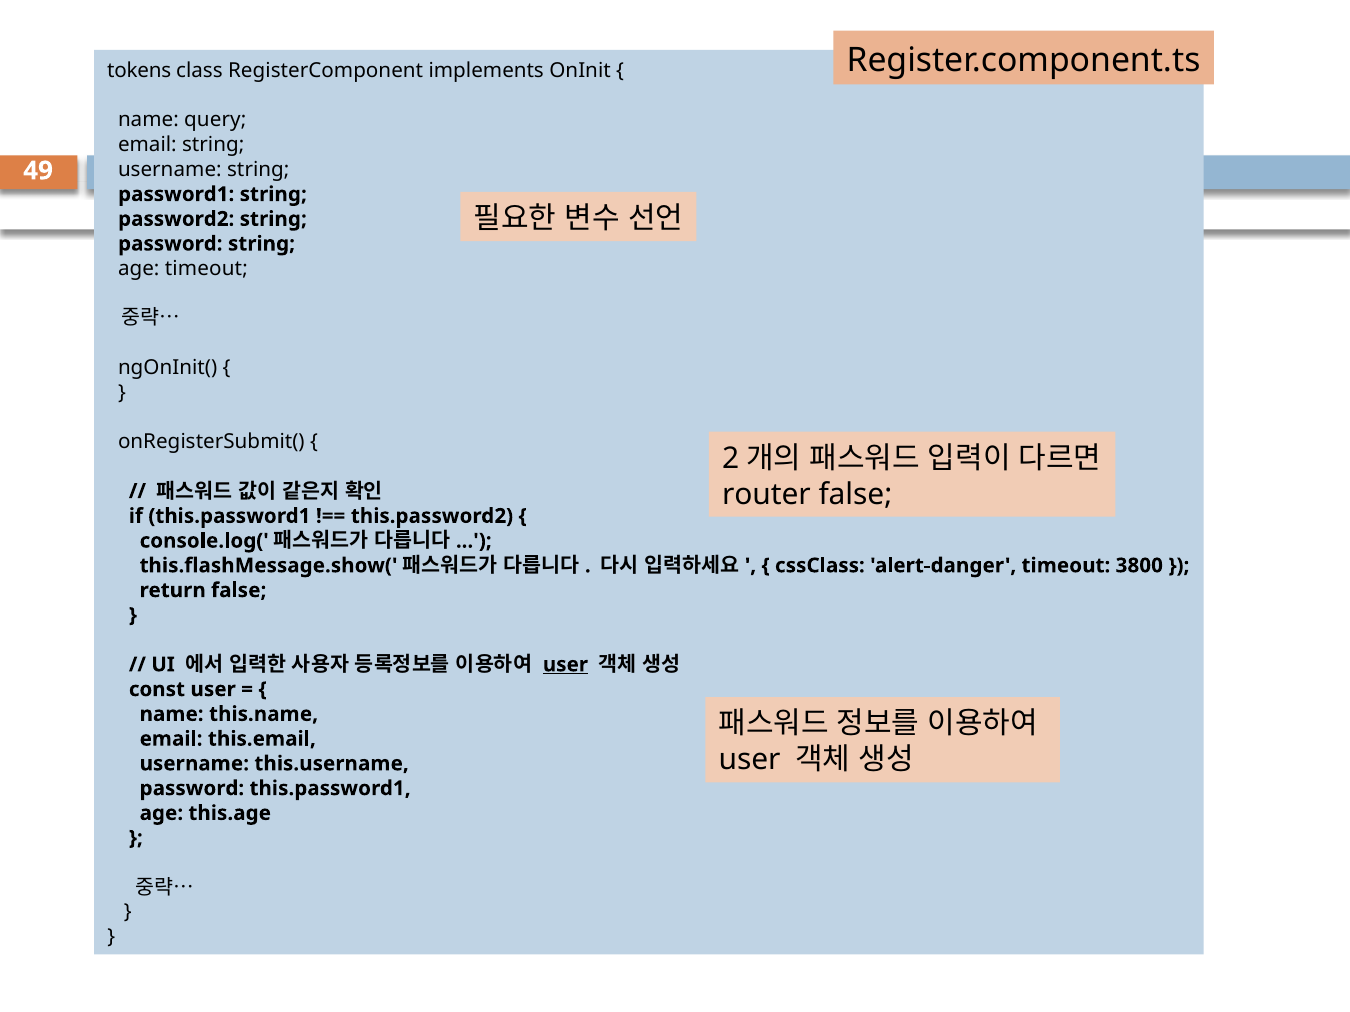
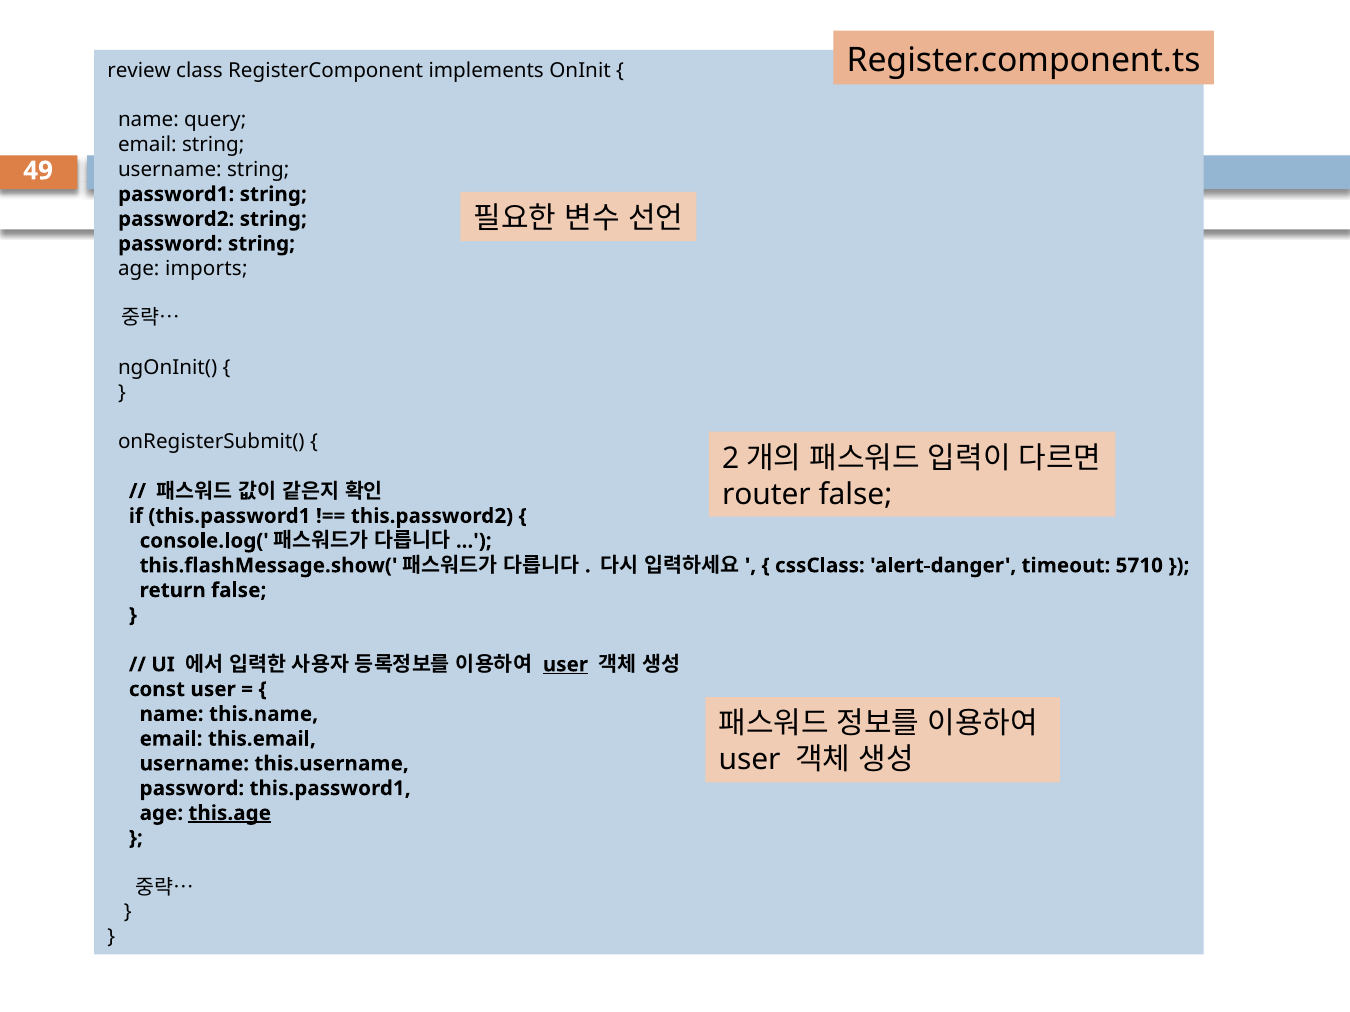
tokens: tokens -> review
age timeout: timeout -> imports
3800: 3800 -> 5710
this.age underline: none -> present
